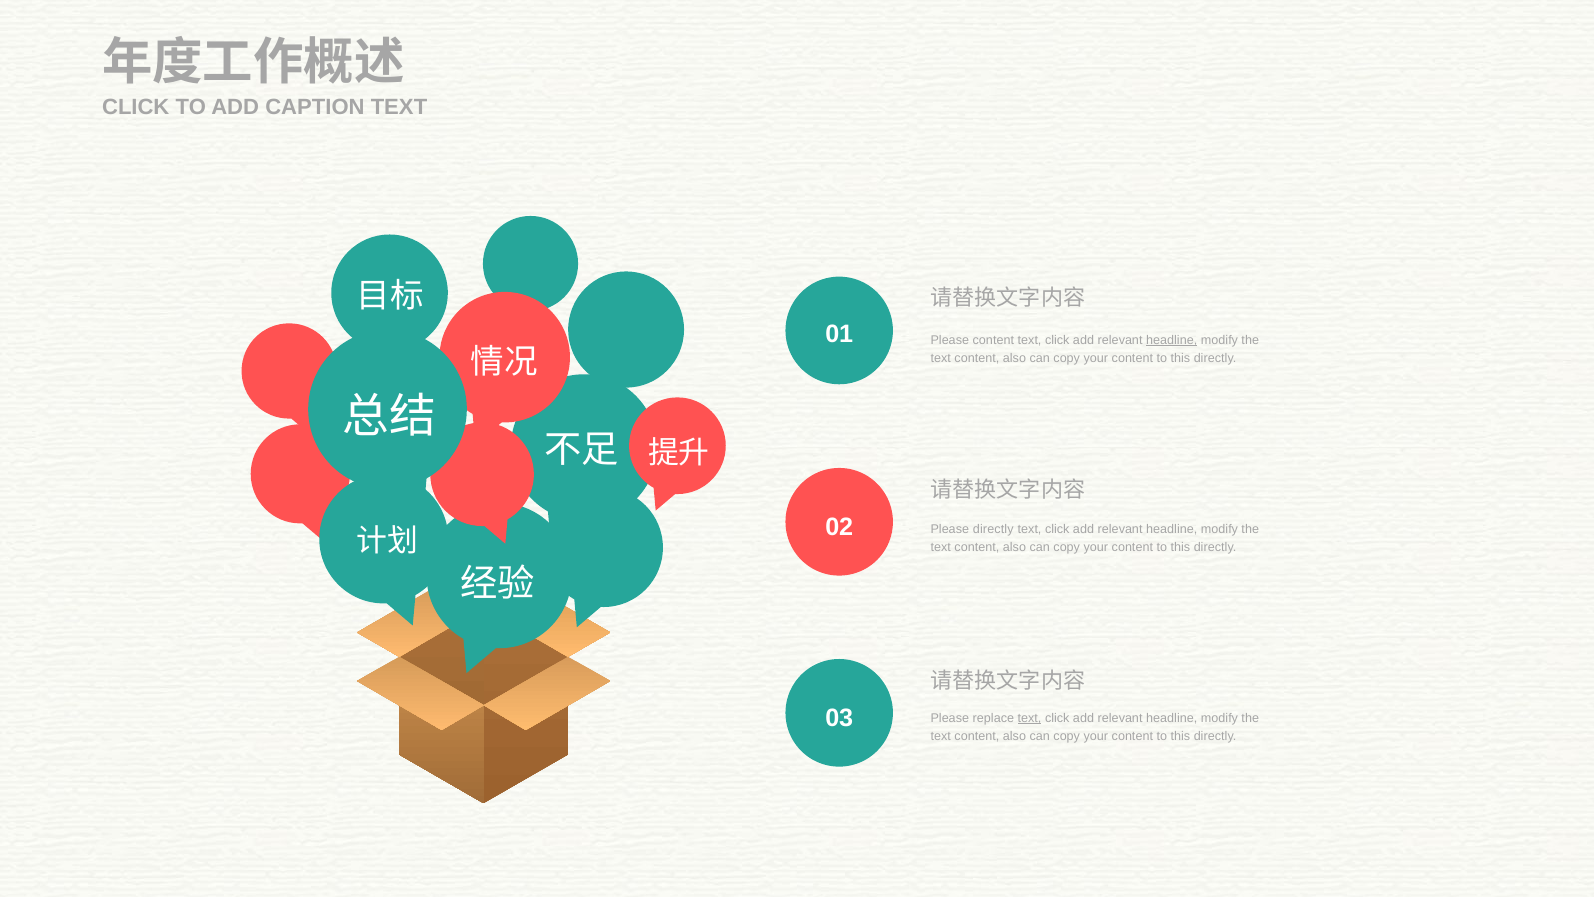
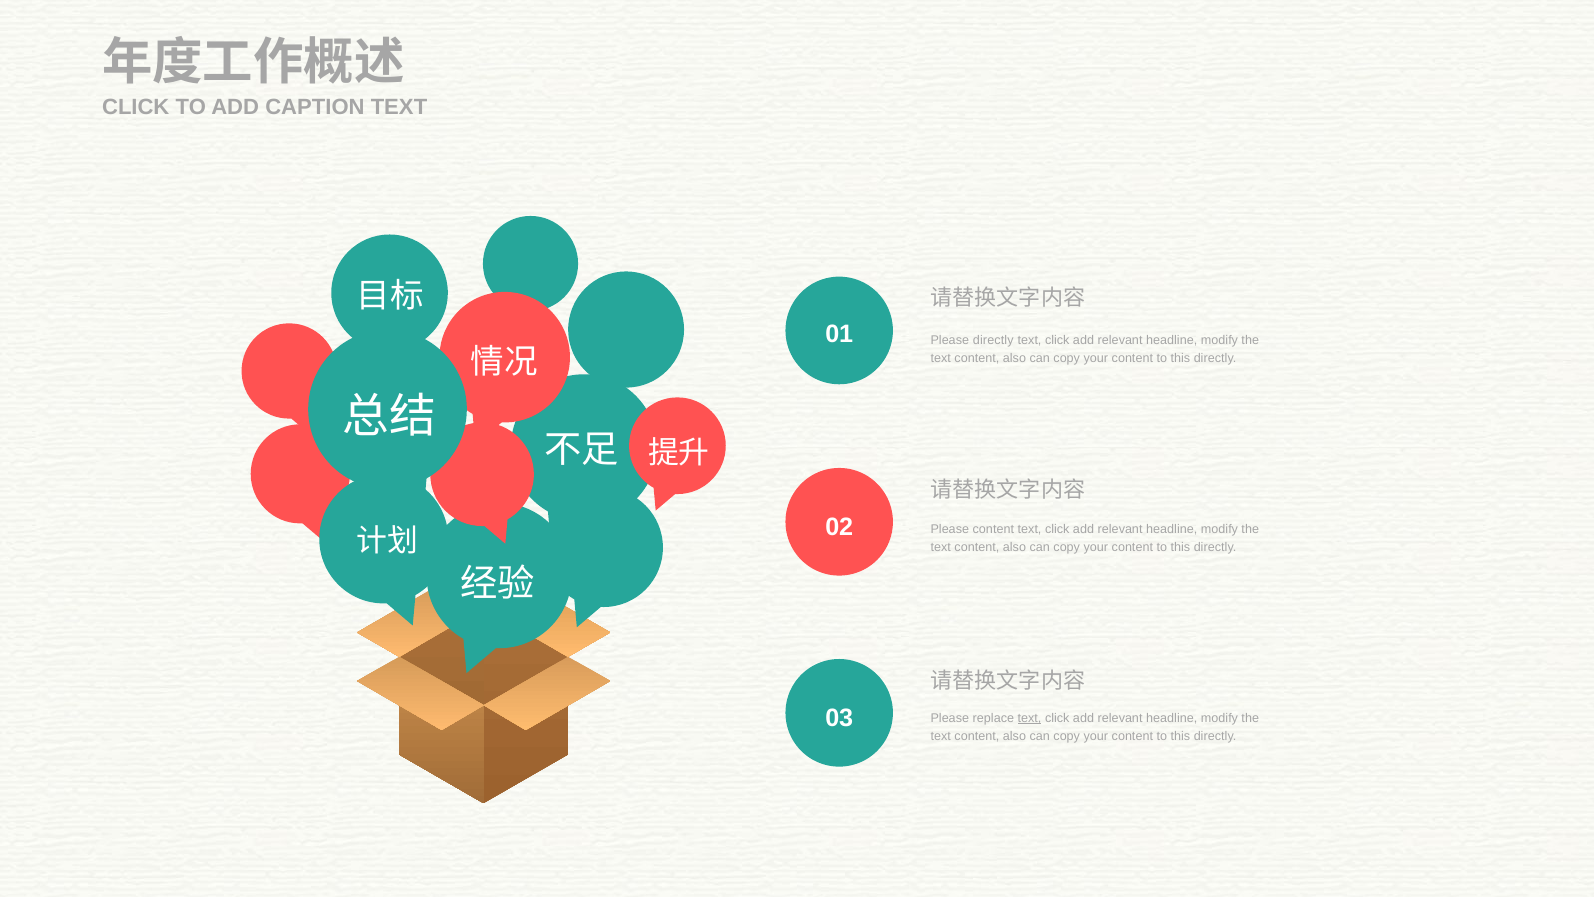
Please content: content -> directly
headline at (1172, 340) underline: present -> none
Please directly: directly -> content
